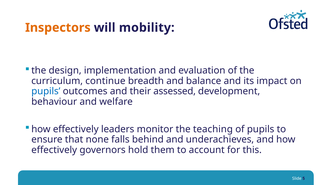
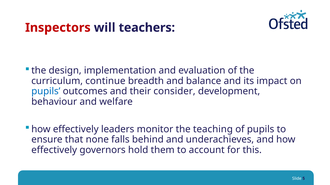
Inspectors colour: orange -> red
mobility: mobility -> teachers
assessed: assessed -> consider
